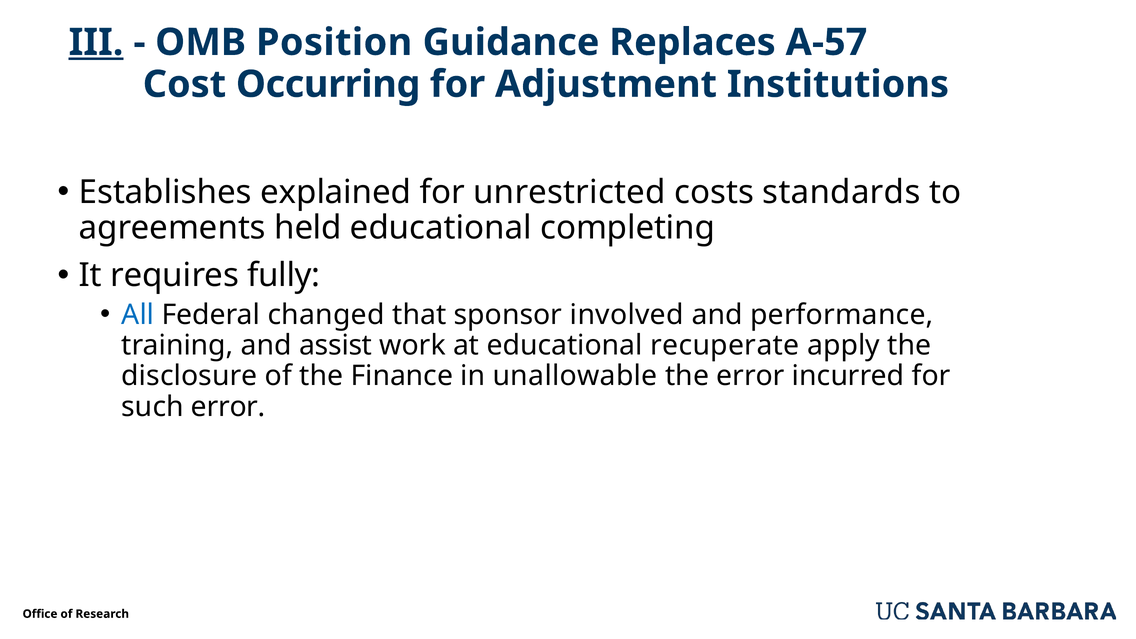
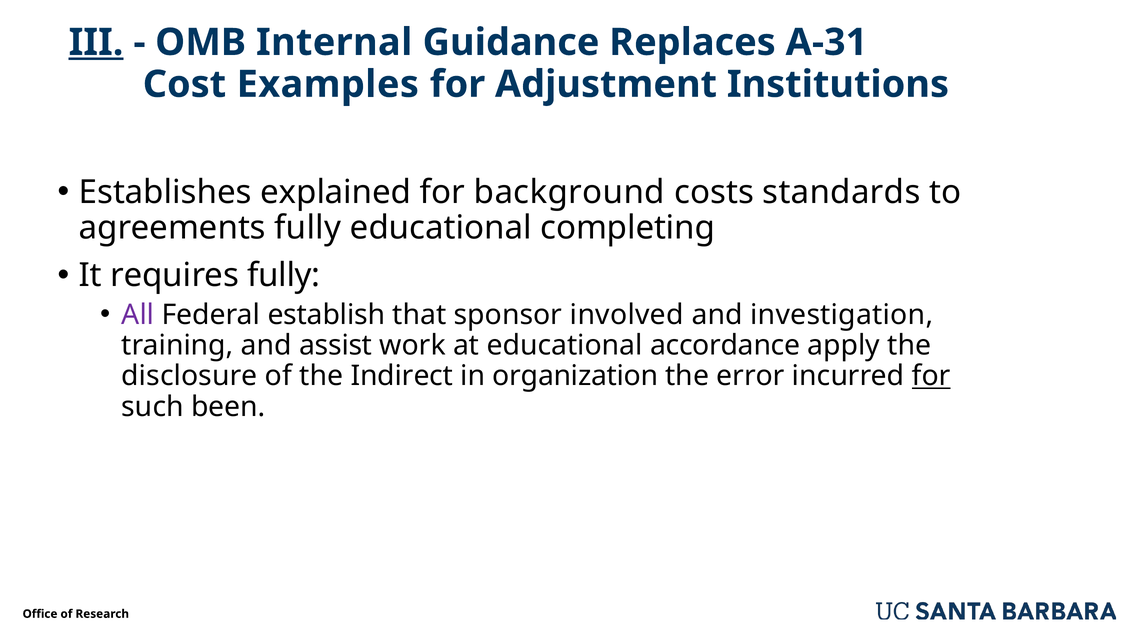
Position: Position -> Internal
A-57: A-57 -> A-31
Occurring: Occurring -> Examples
unrestricted: unrestricted -> background
agreements held: held -> fully
All colour: blue -> purple
changed: changed -> establish
performance: performance -> investigation
recuperate: recuperate -> accordance
Finance: Finance -> Indirect
unallowable: unallowable -> organization
for at (931, 376) underline: none -> present
such error: error -> been
